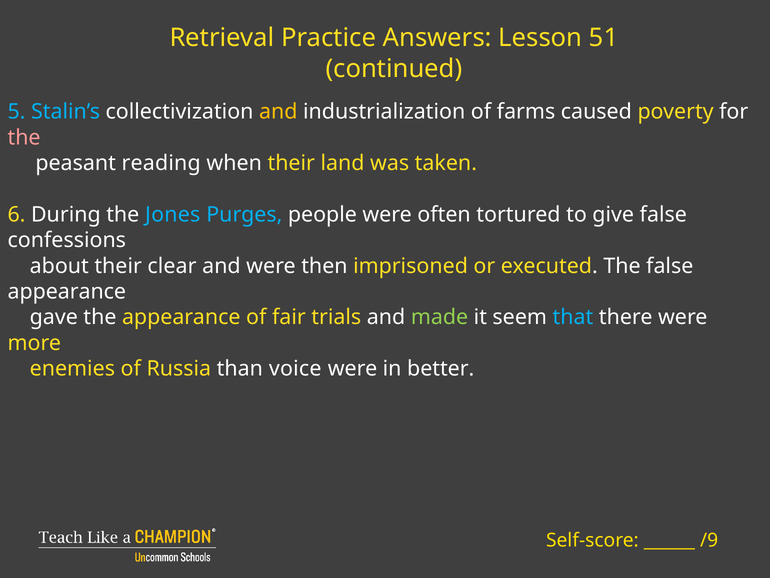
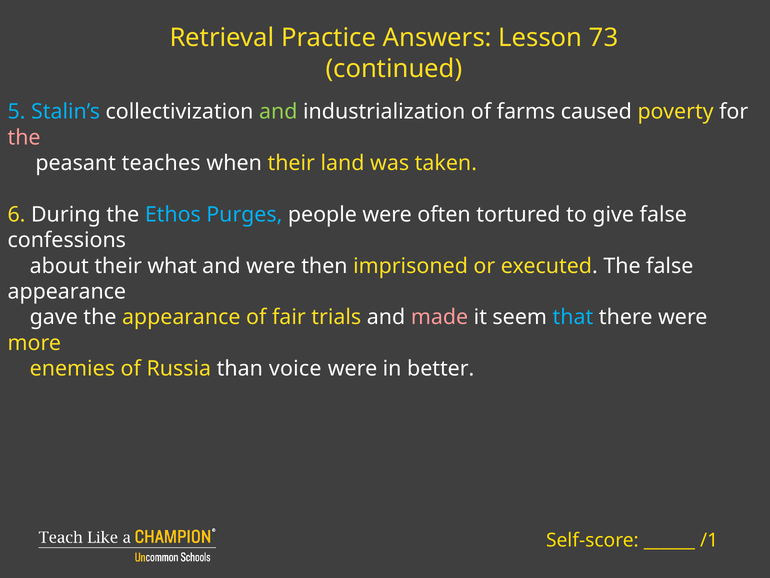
51: 51 -> 73
and at (278, 112) colour: yellow -> light green
reading: reading -> teaches
Jones: Jones -> Ethos
clear: clear -> what
made colour: light green -> pink
/9: /9 -> /1
